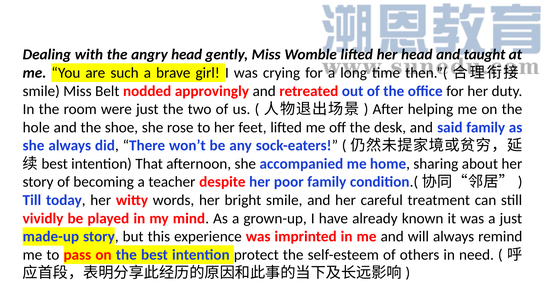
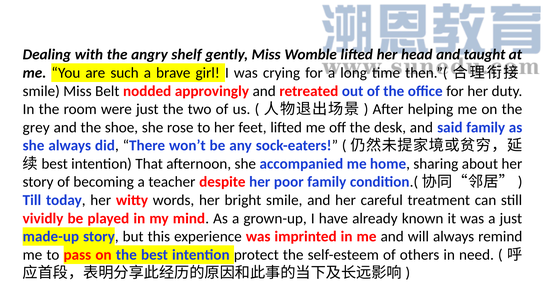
angry head: head -> shelf
hole: hole -> grey
